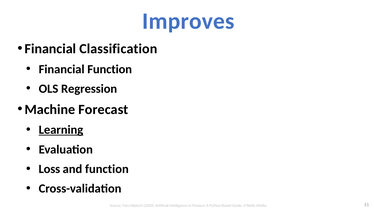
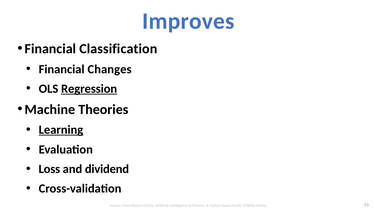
Financial Function: Function -> Changes
Regression underline: none -> present
Forecast: Forecast -> Theories
and function: function -> dividend
